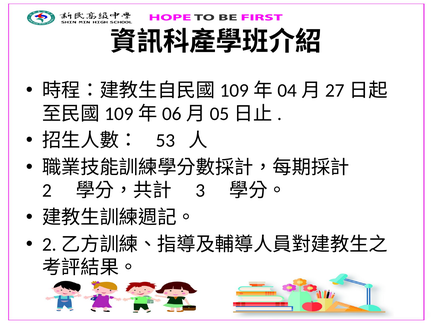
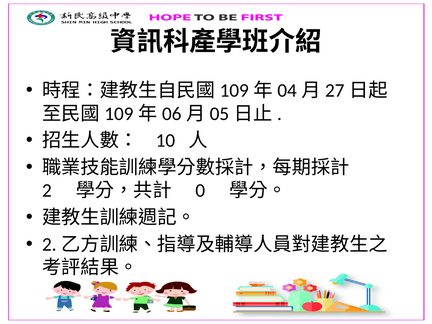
53: 53 -> 10
3: 3 -> 0
